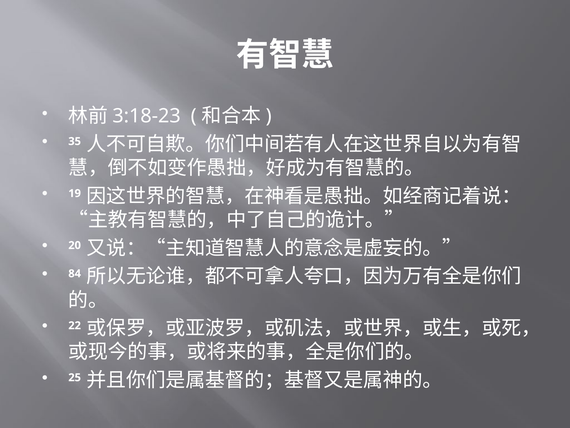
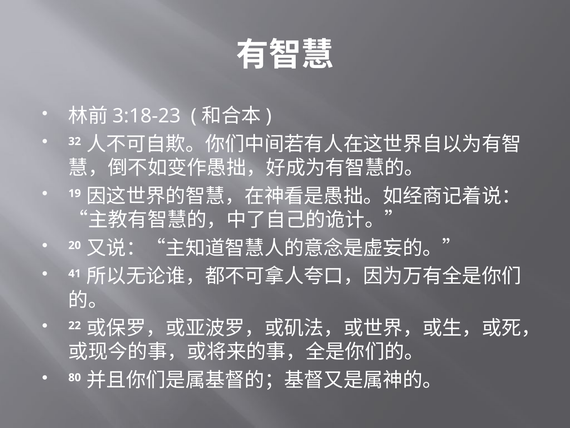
35: 35 -> 32
84: 84 -> 41
25: 25 -> 80
